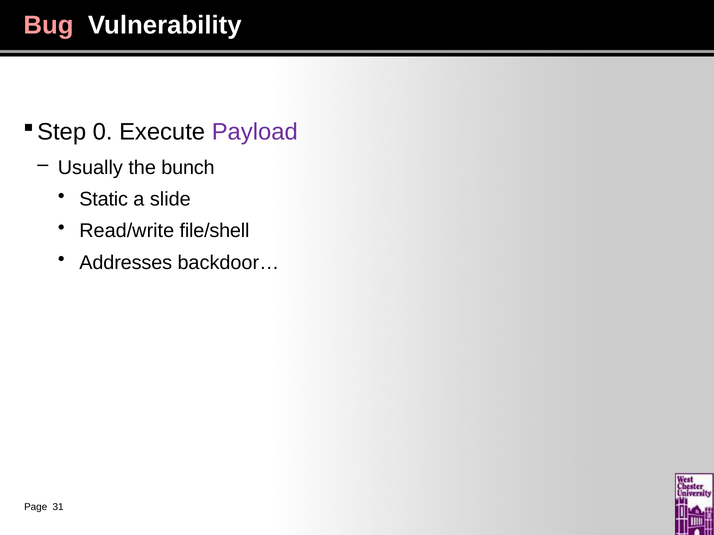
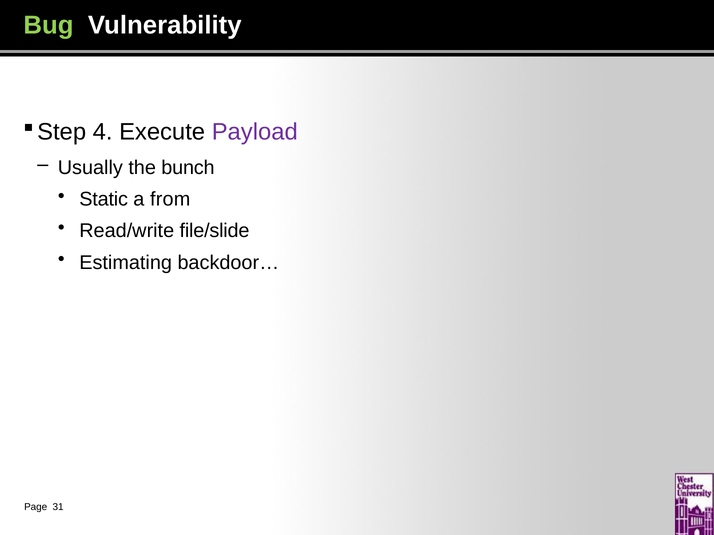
Bug colour: pink -> light green
0: 0 -> 4
slide: slide -> from
file/shell: file/shell -> file/slide
Addresses: Addresses -> Estimating
